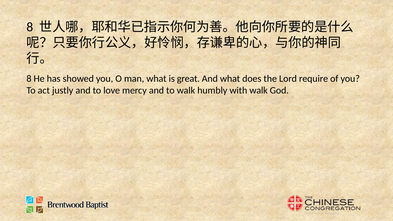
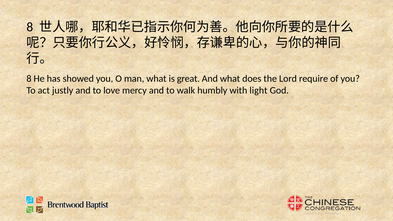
with walk: walk -> light
